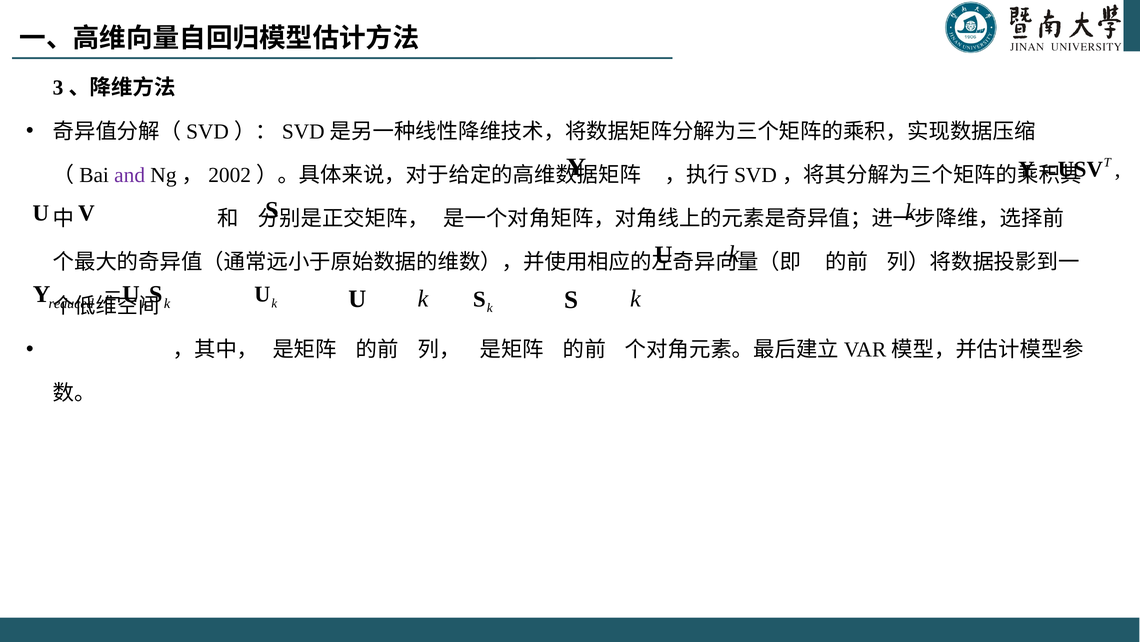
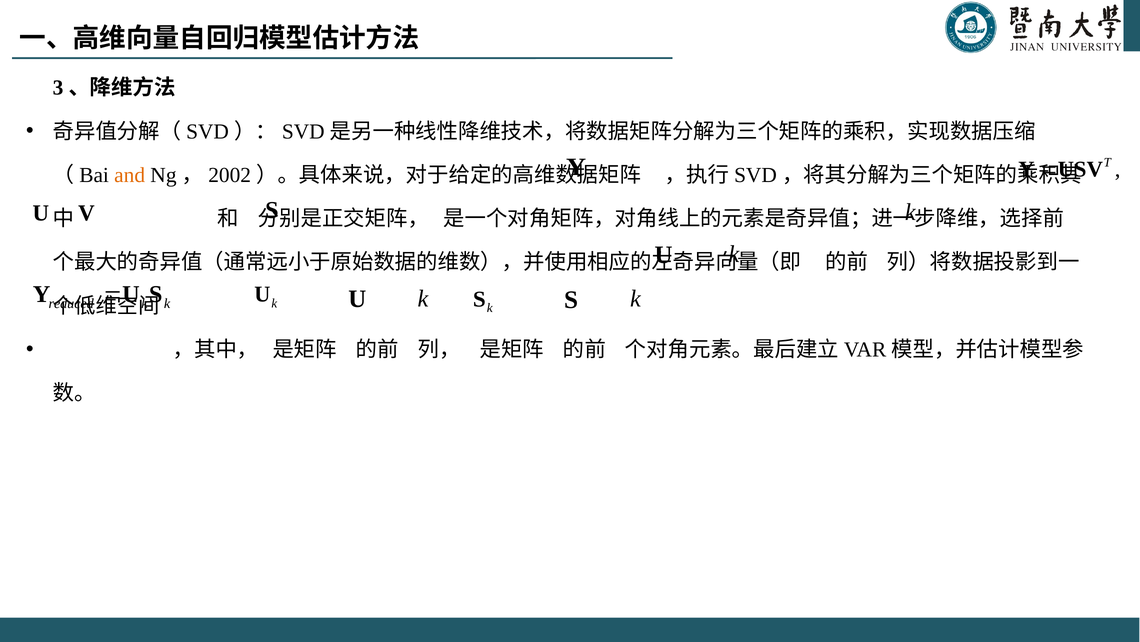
and colour: purple -> orange
